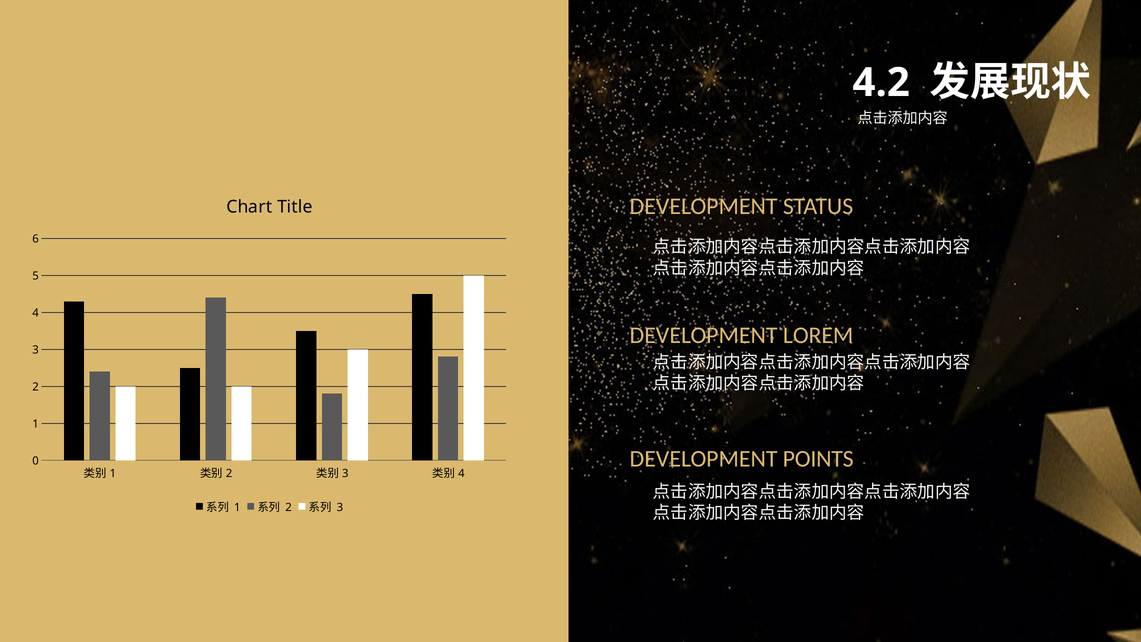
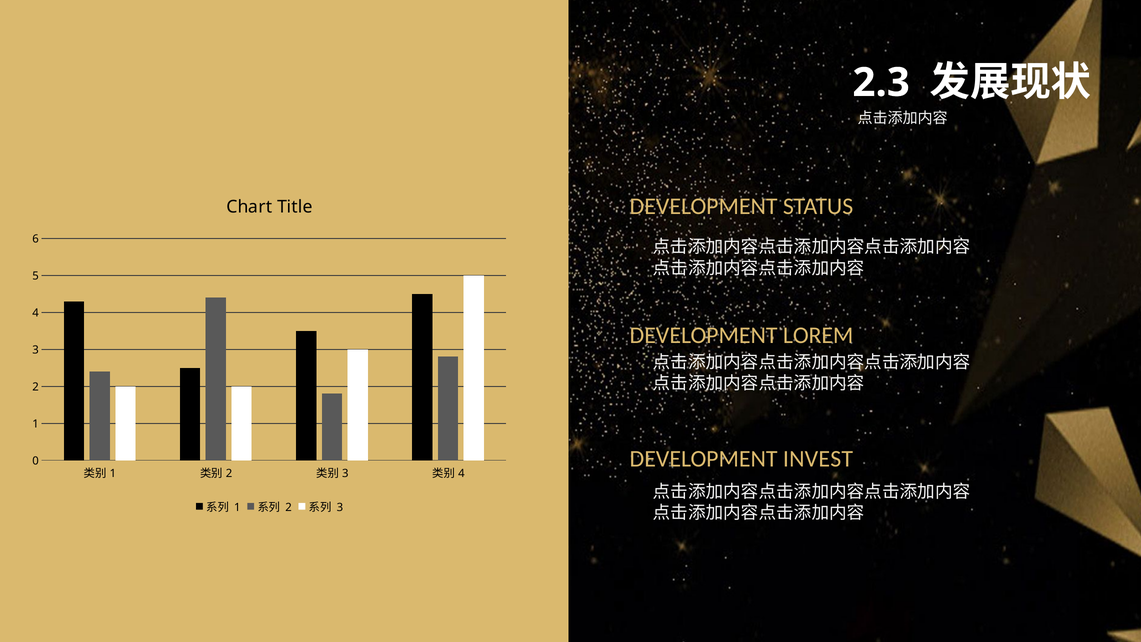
4.2: 4.2 -> 2.3
POINTS: POINTS -> INVEST
